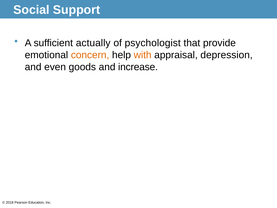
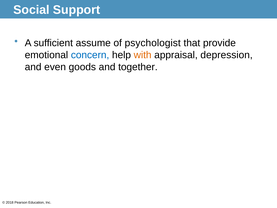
actually: actually -> assume
concern colour: orange -> blue
increase: increase -> together
